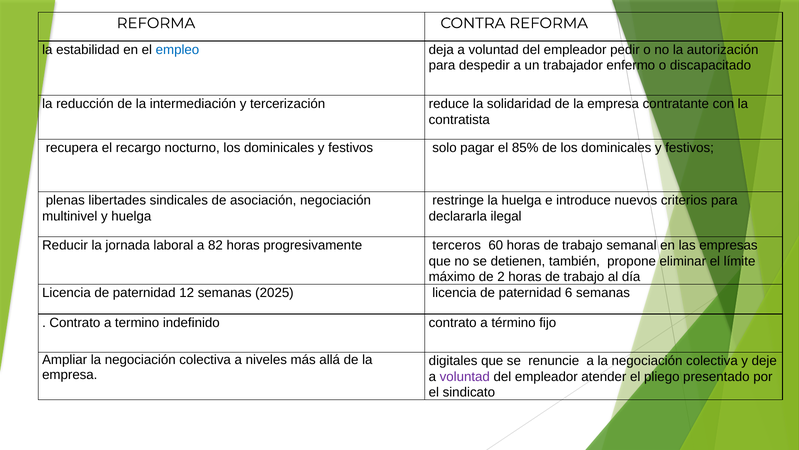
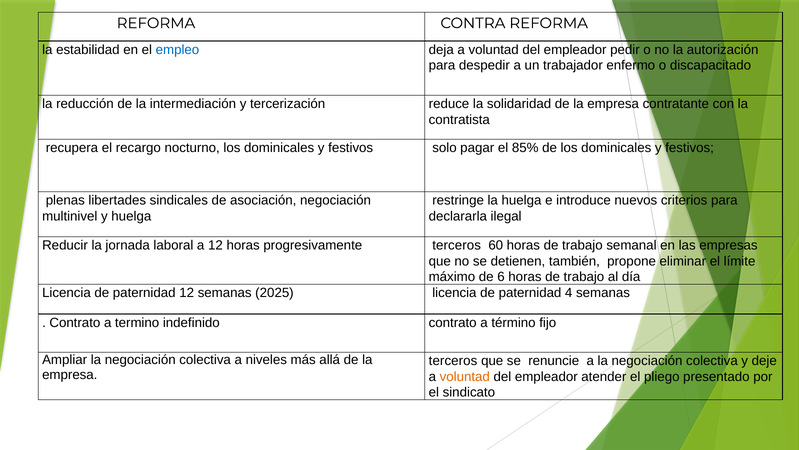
a 82: 82 -> 12
2: 2 -> 6
6: 6 -> 4
digitales at (453, 360): digitales -> terceros
voluntad at (465, 376) colour: purple -> orange
